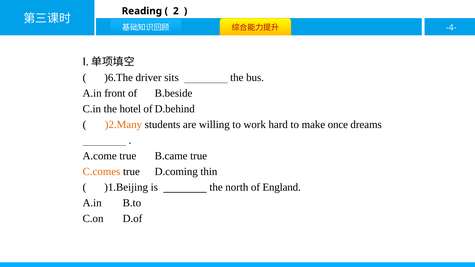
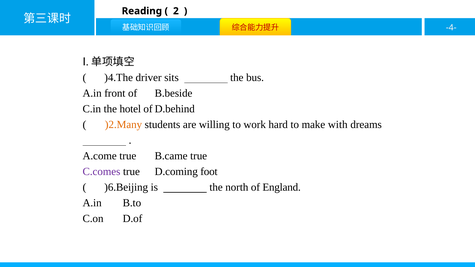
)6.The: )6.The -> )4.The
once: once -> with
C.comes colour: orange -> purple
thin: thin -> foot
)1.Beijing: )1.Beijing -> )6.Beijing
